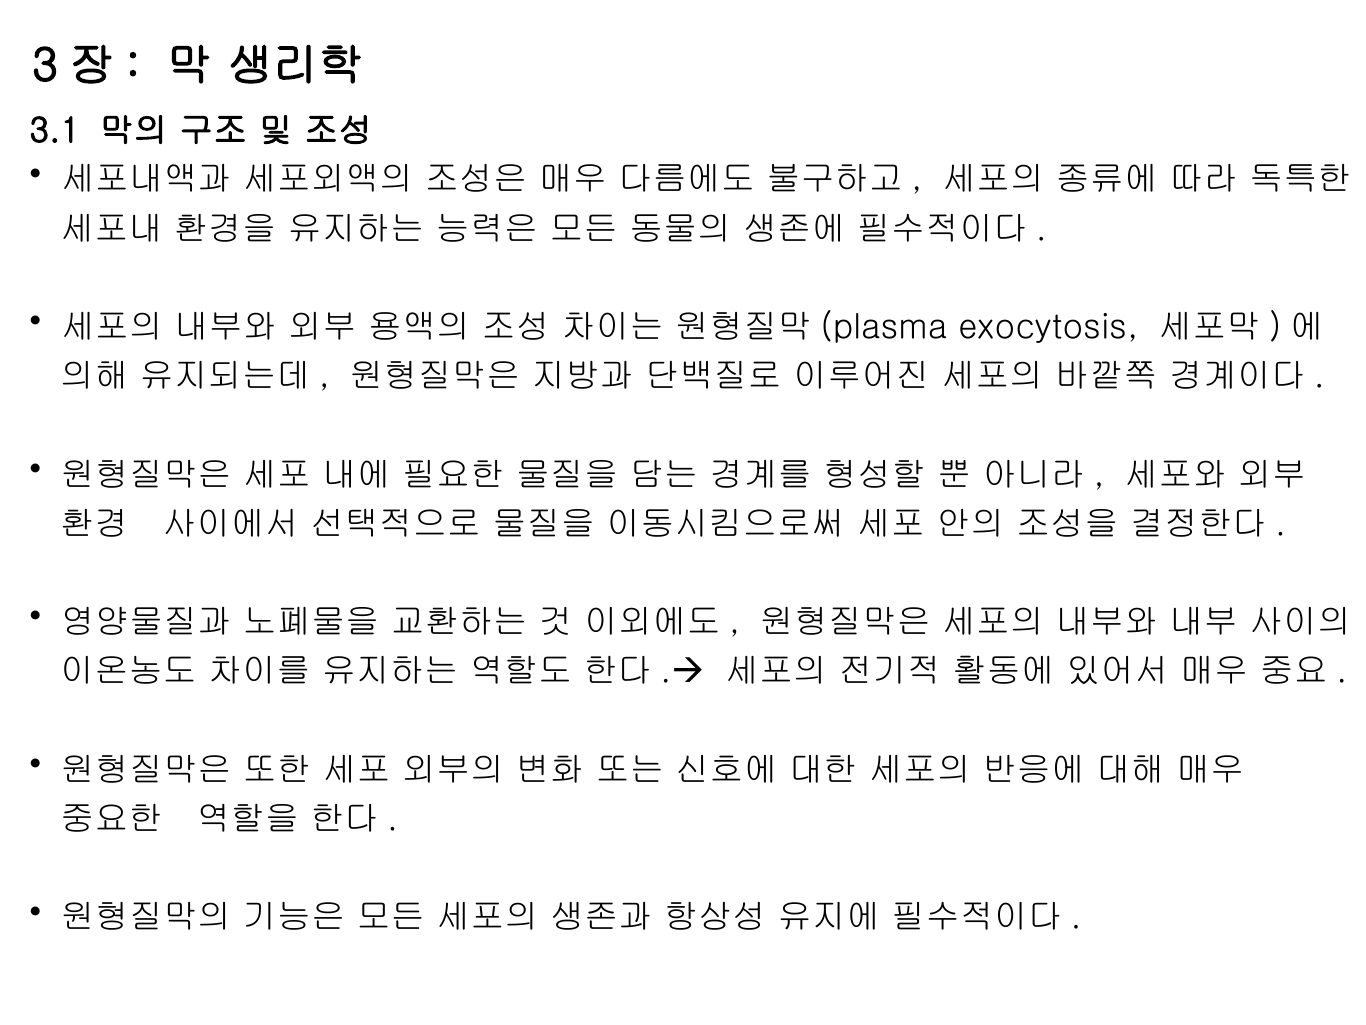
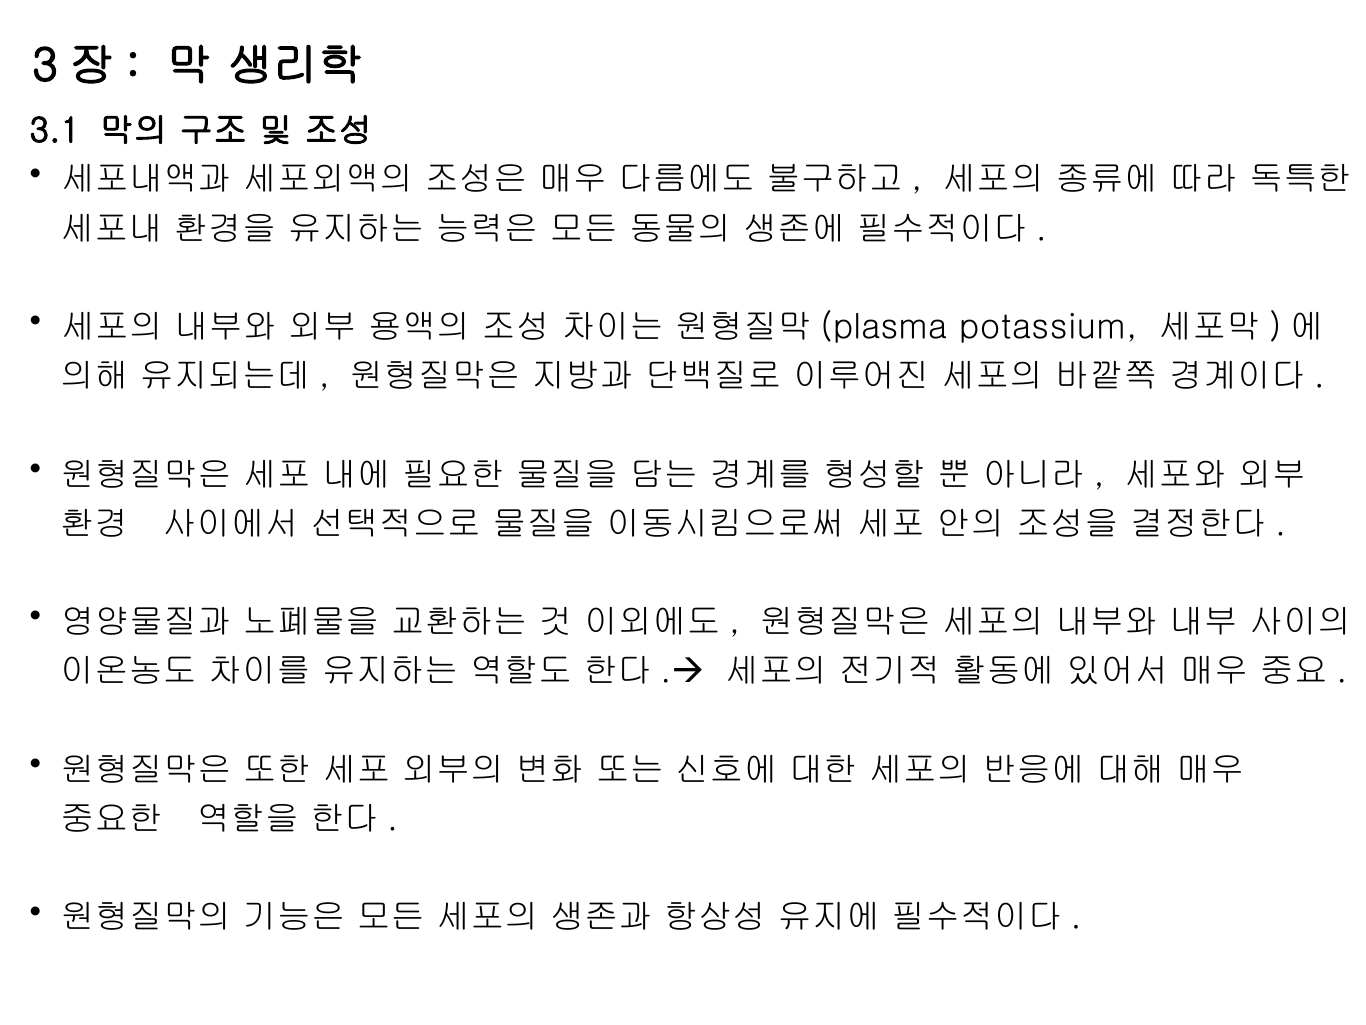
exocytosis: exocytosis -> potassium
